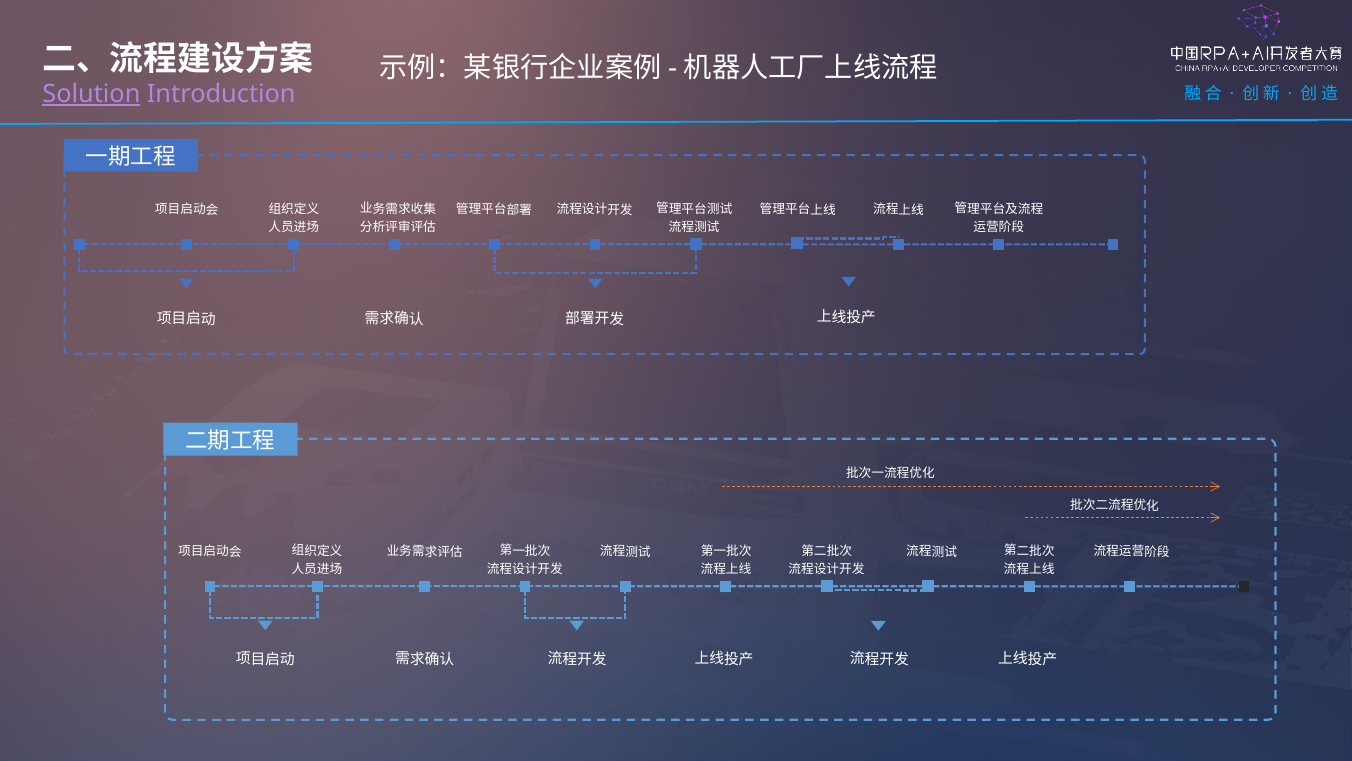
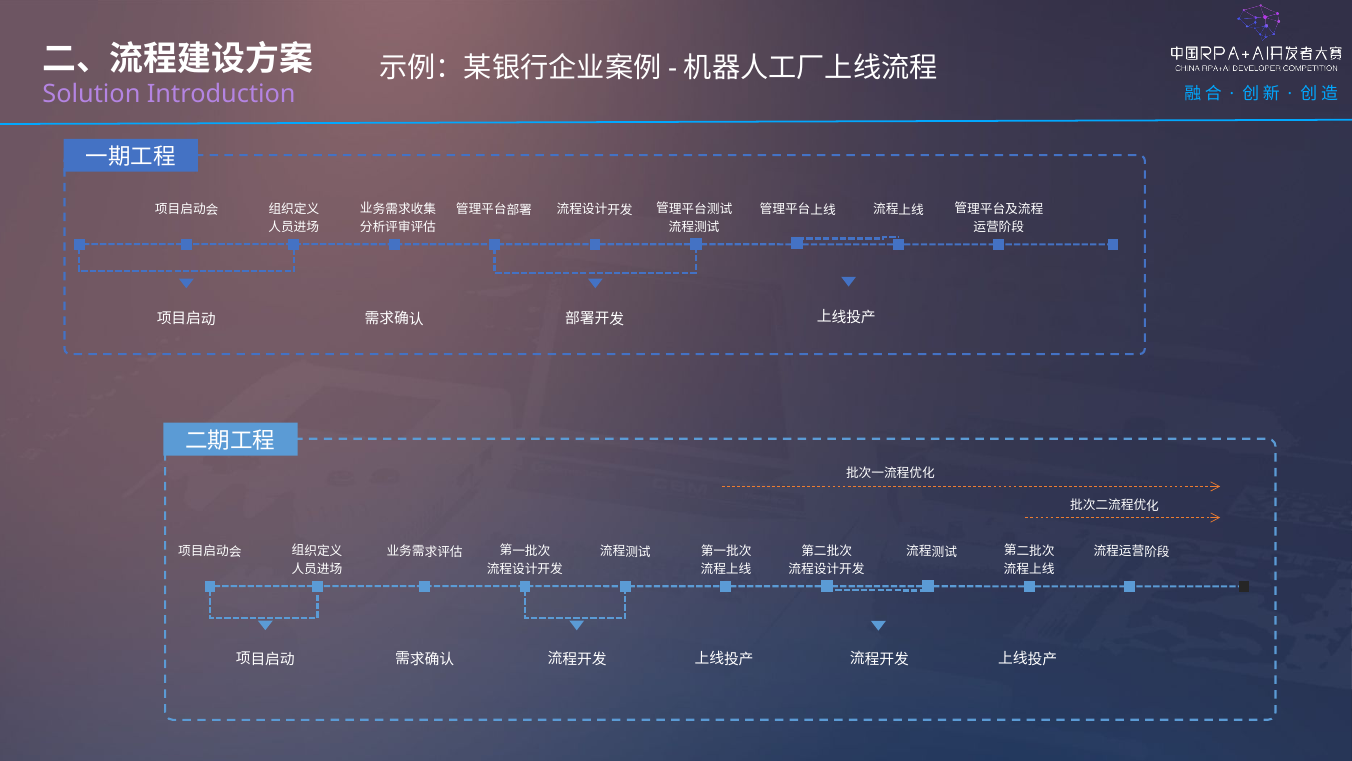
Solution underline: present -> none
